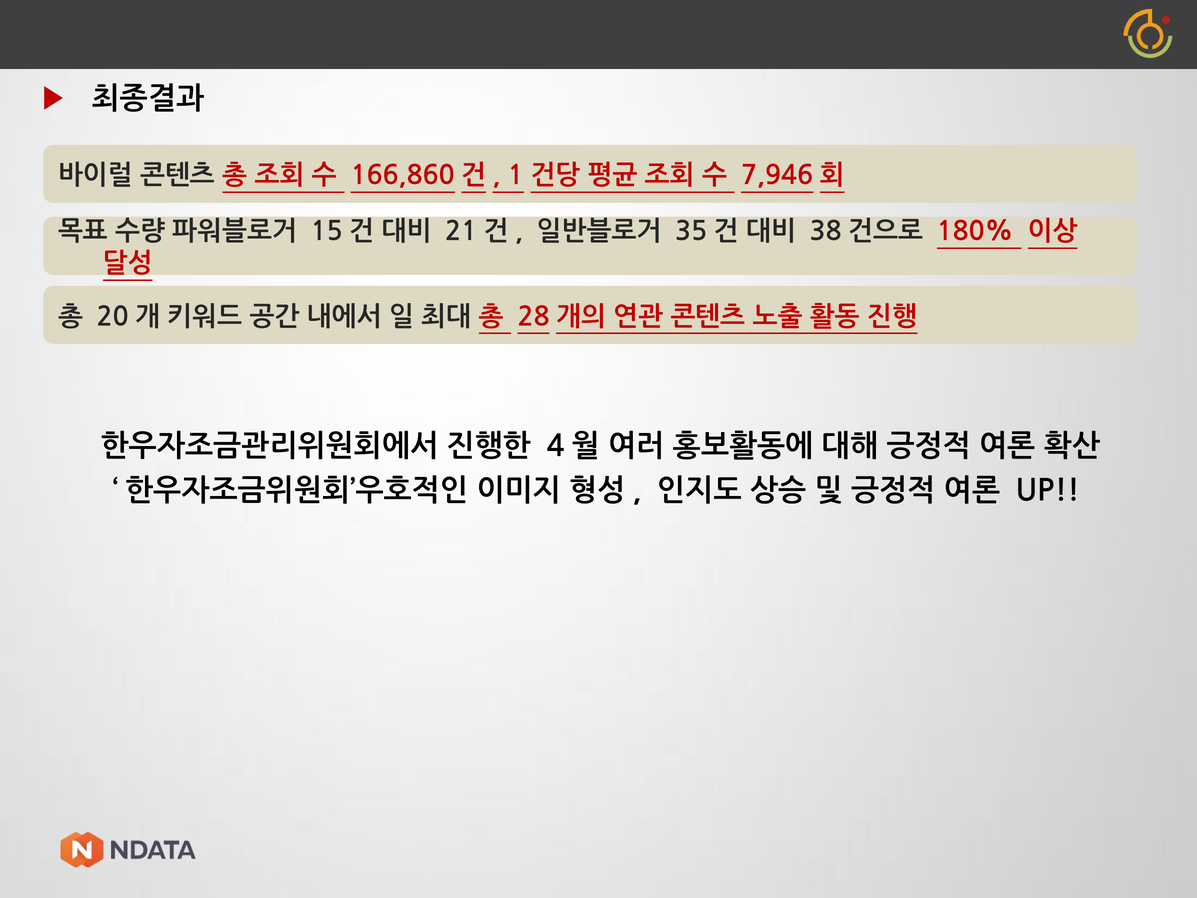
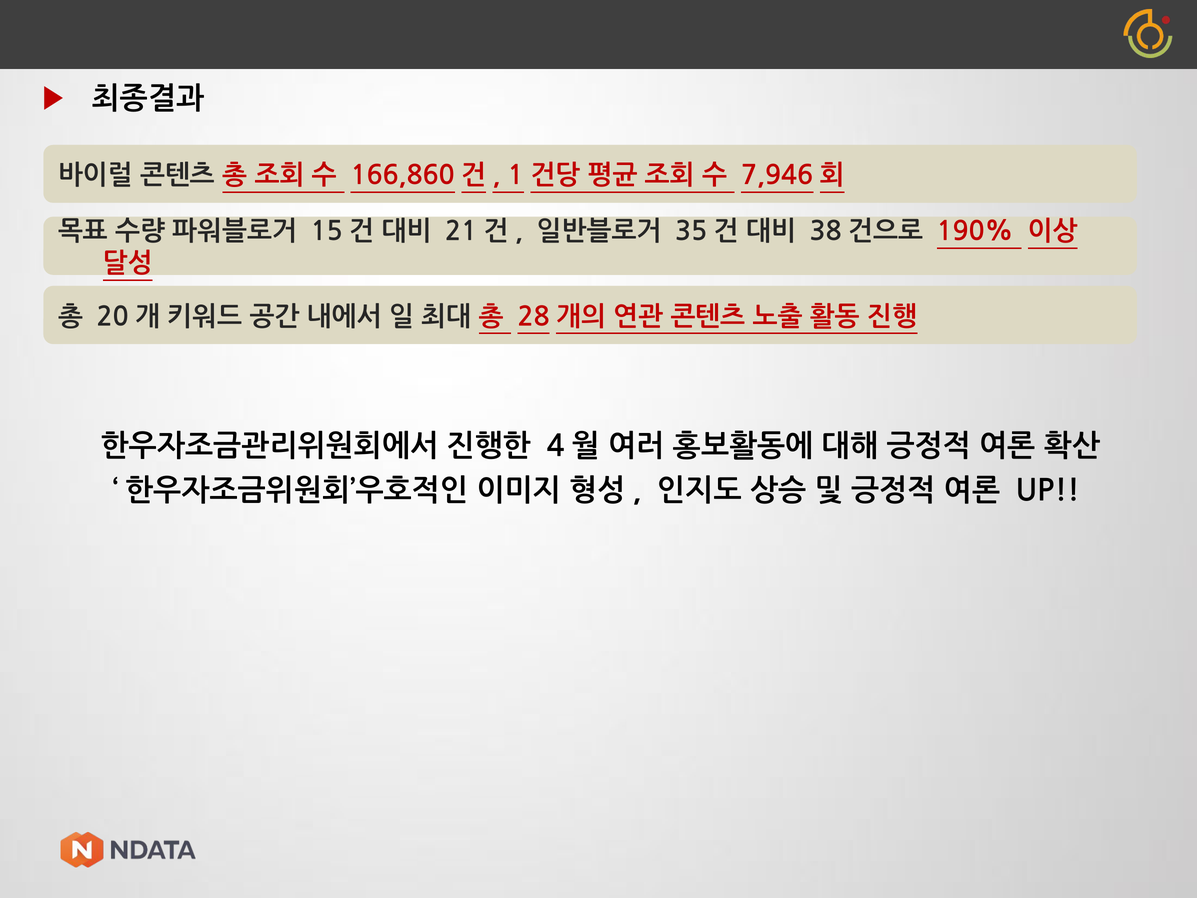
180%: 180% -> 190%
